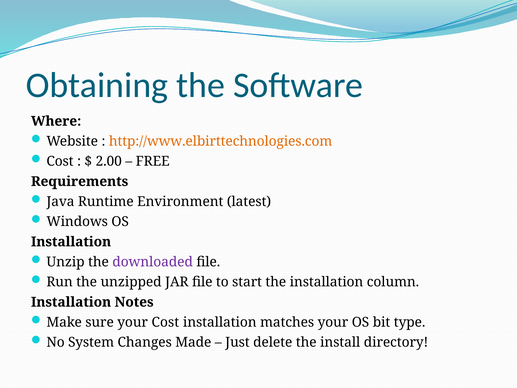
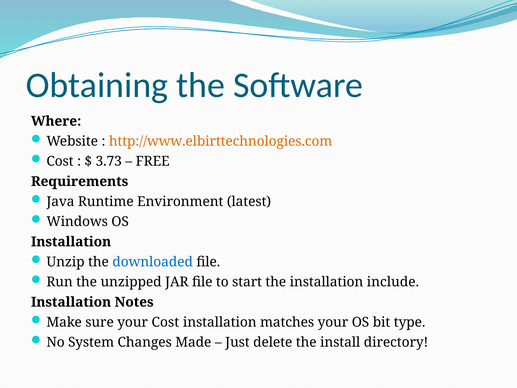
2.00: 2.00 -> 3.73
downloaded colour: purple -> blue
column: column -> include
